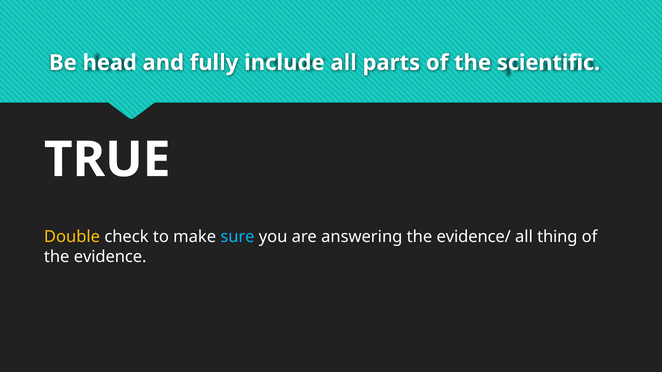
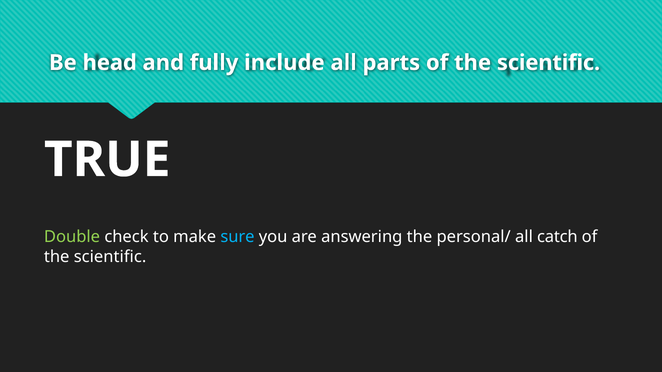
Double colour: yellow -> light green
evidence/: evidence/ -> personal/
thing: thing -> catch
evidence at (110, 257): evidence -> scientific
